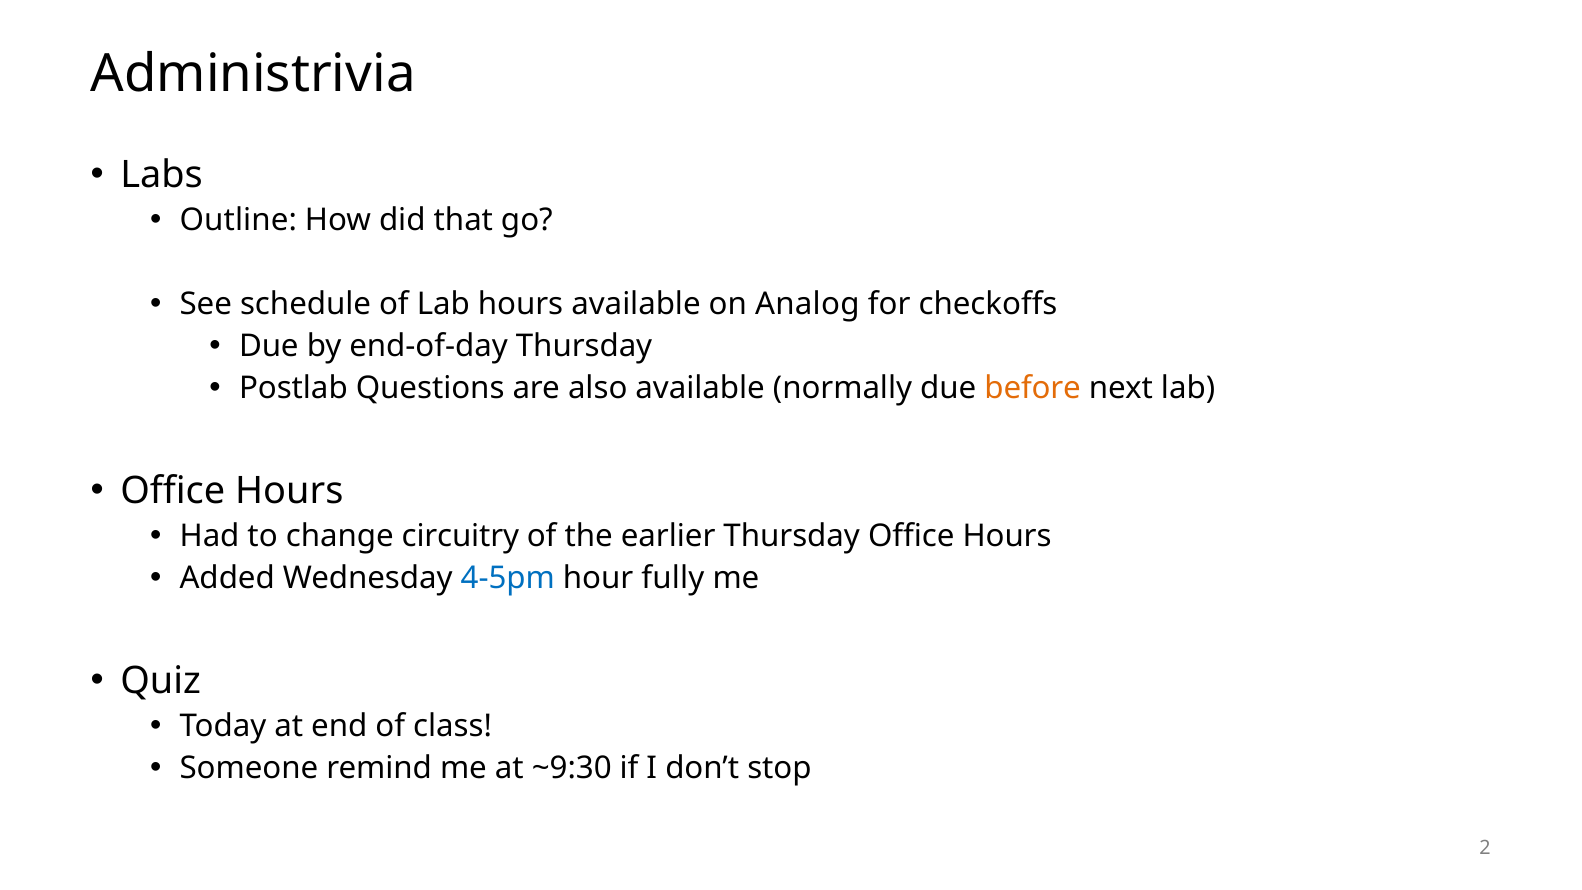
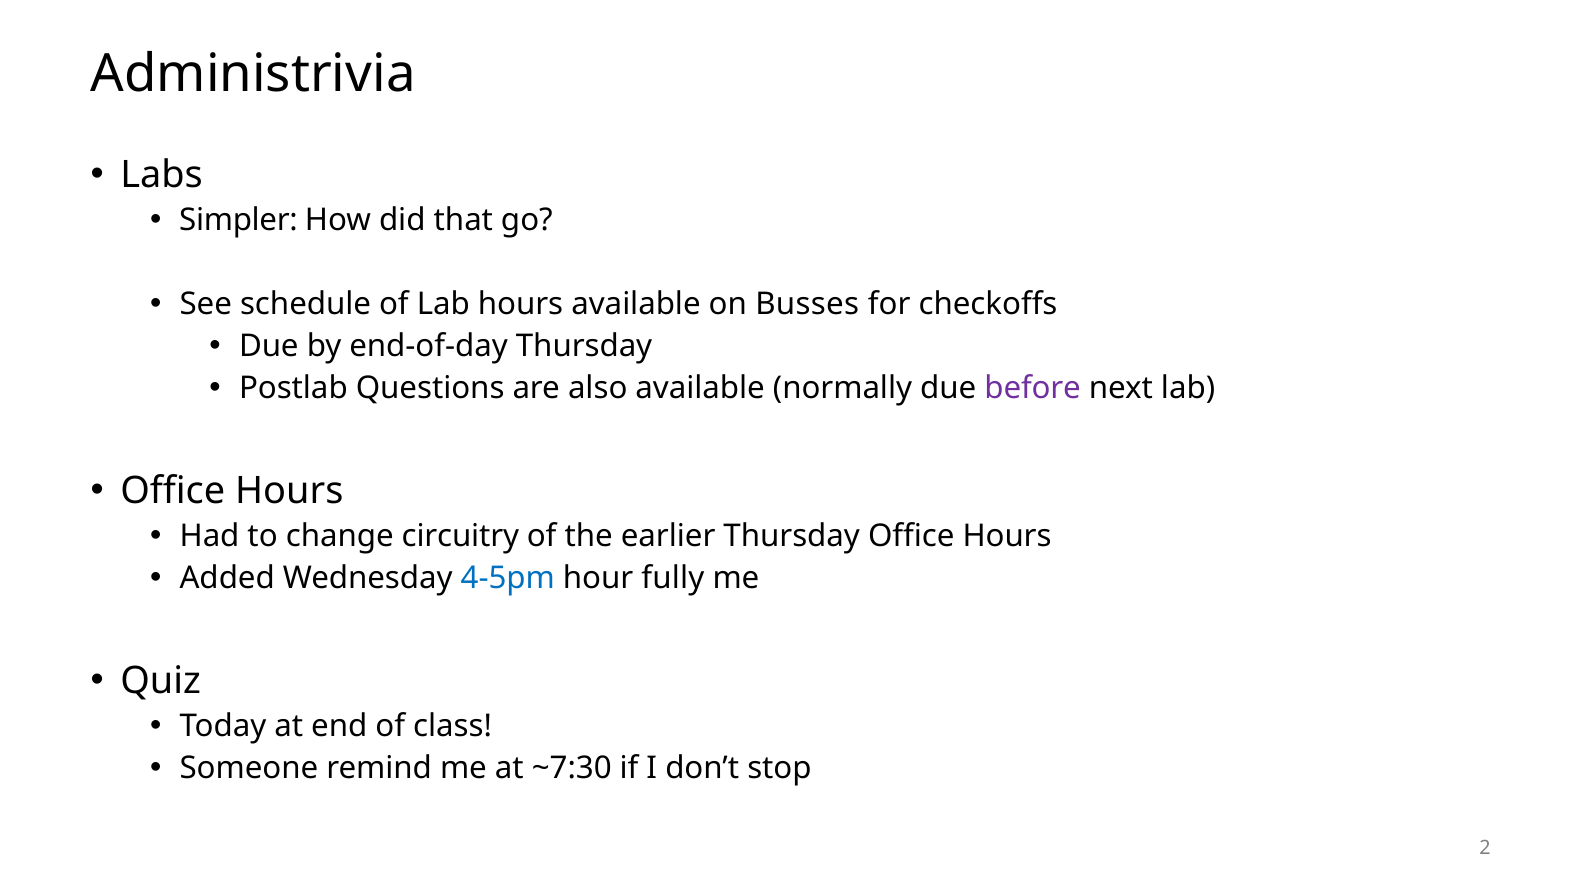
Outline: Outline -> Simpler
Analog: Analog -> Busses
before colour: orange -> purple
~9:30: ~9:30 -> ~7:30
